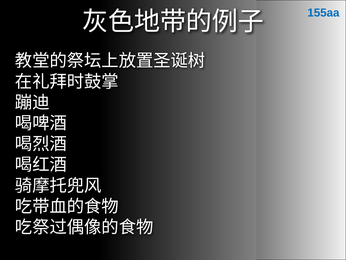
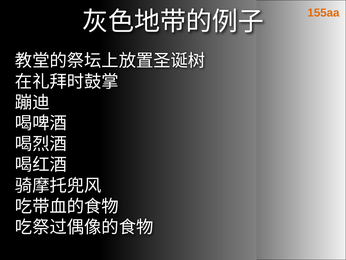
155aa colour: blue -> orange
